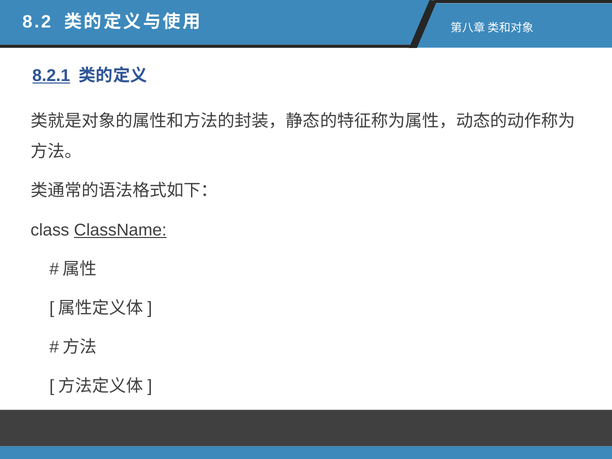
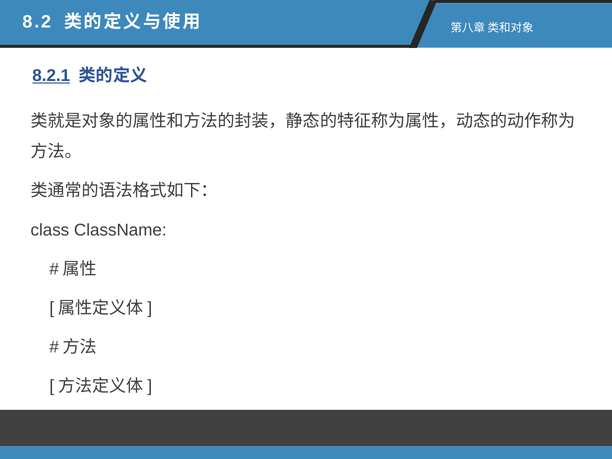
ClassName underline: present -> none
